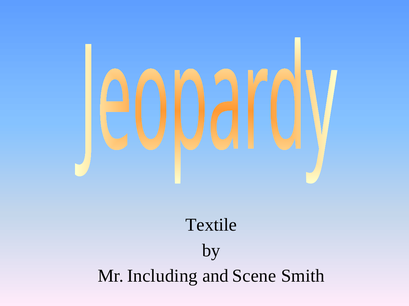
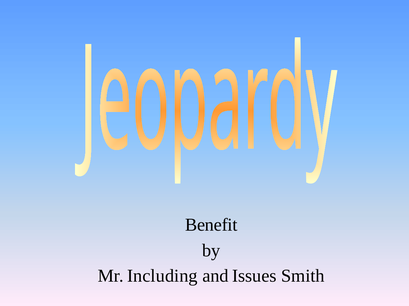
Textile: Textile -> Benefit
Scene: Scene -> Issues
